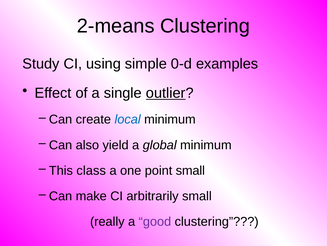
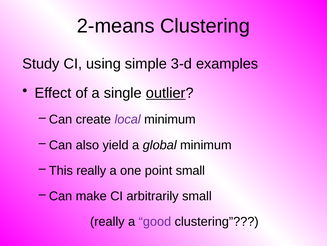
0-d: 0-d -> 3-d
local colour: blue -> purple
This class: class -> really
